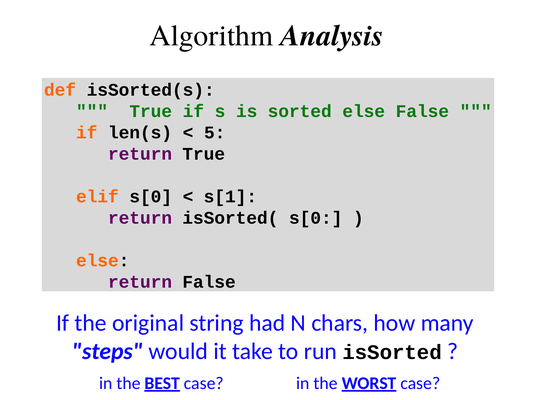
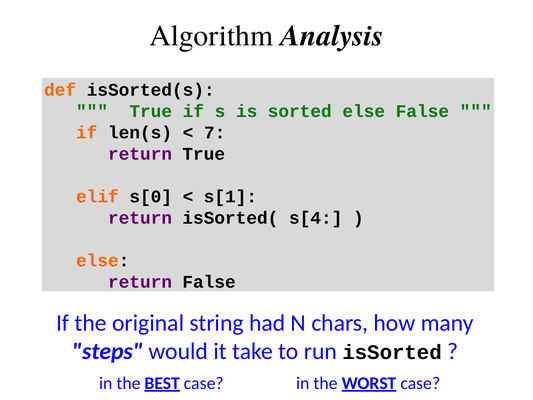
5: 5 -> 7
isSorted( s[0: s[0 -> s[4
